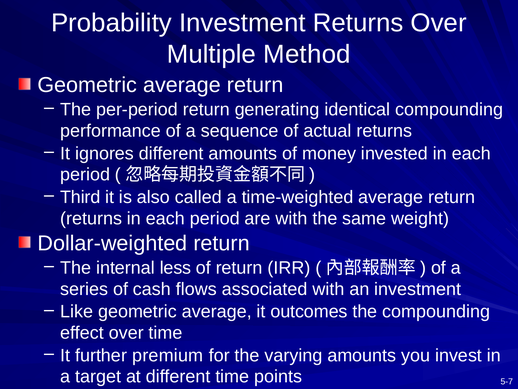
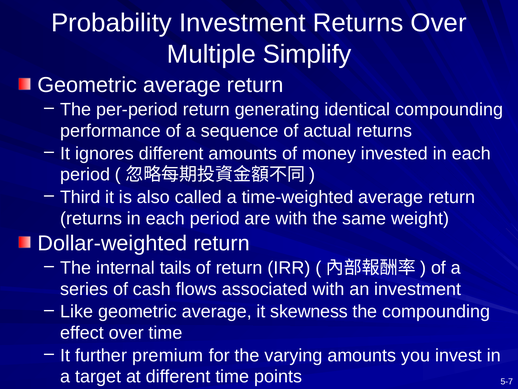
Method: Method -> Simplify
less: less -> tails
outcomes: outcomes -> skewness
